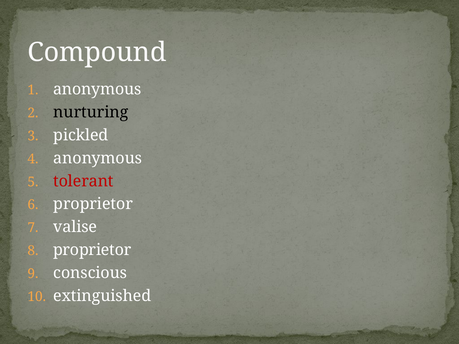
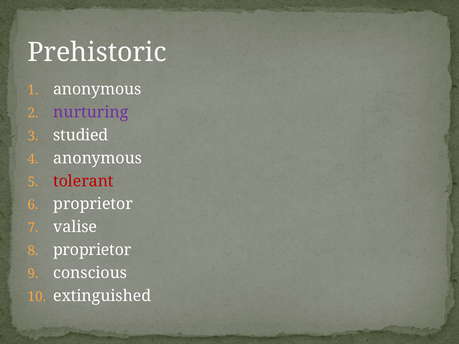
Compound: Compound -> Prehistoric
nurturing colour: black -> purple
pickled: pickled -> studied
